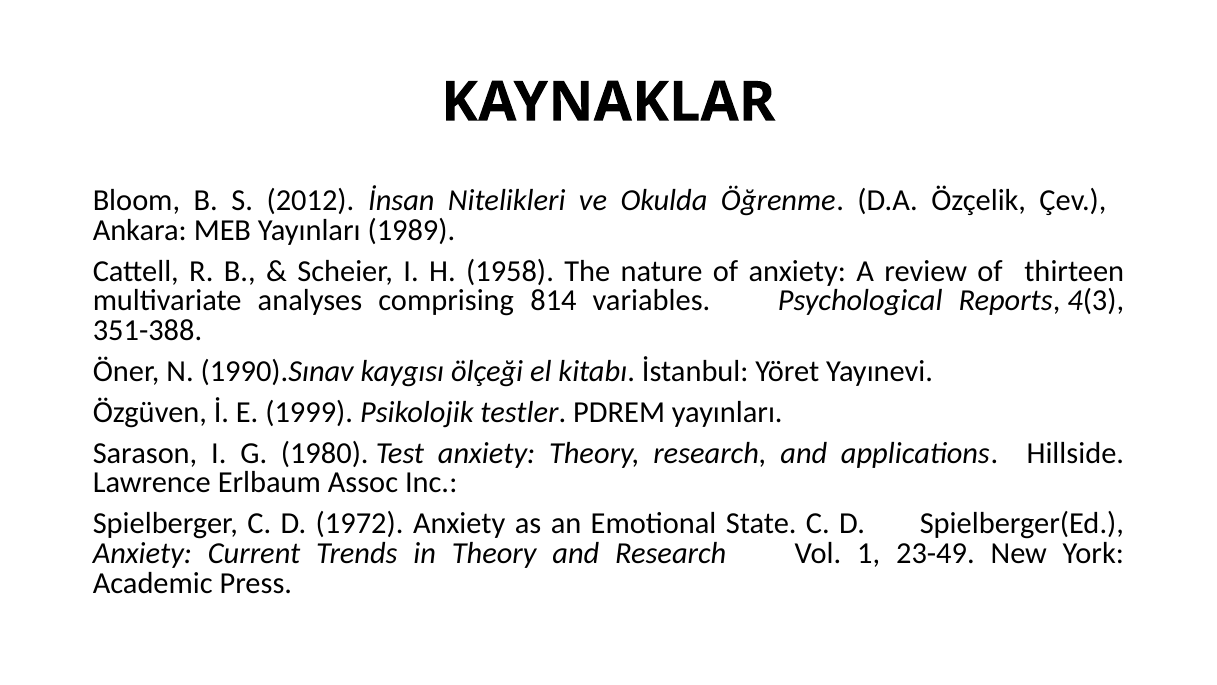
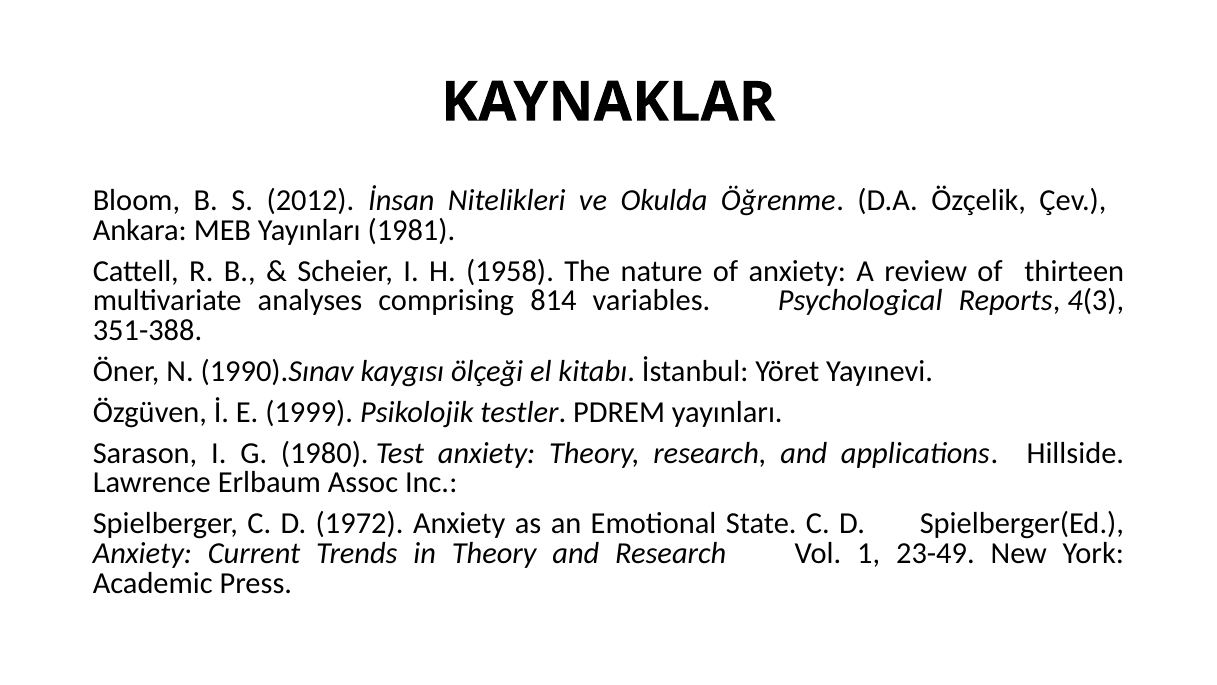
1989: 1989 -> 1981
